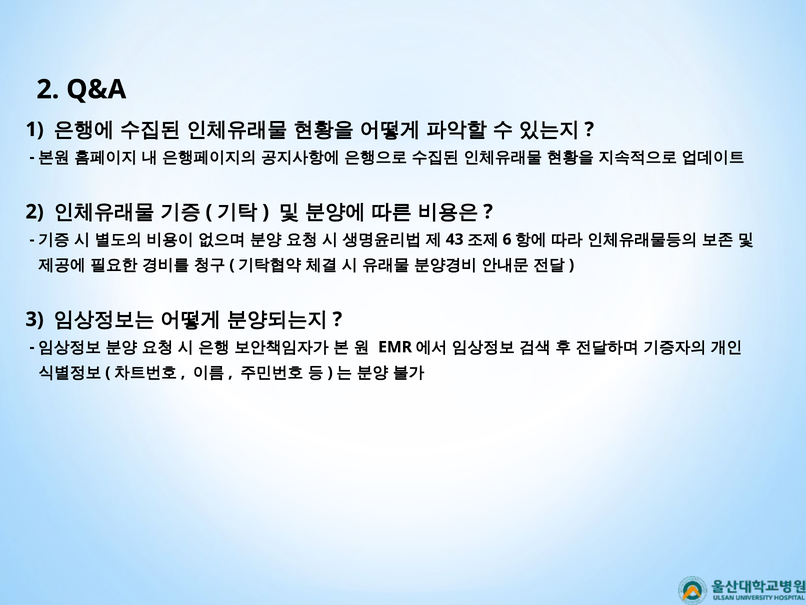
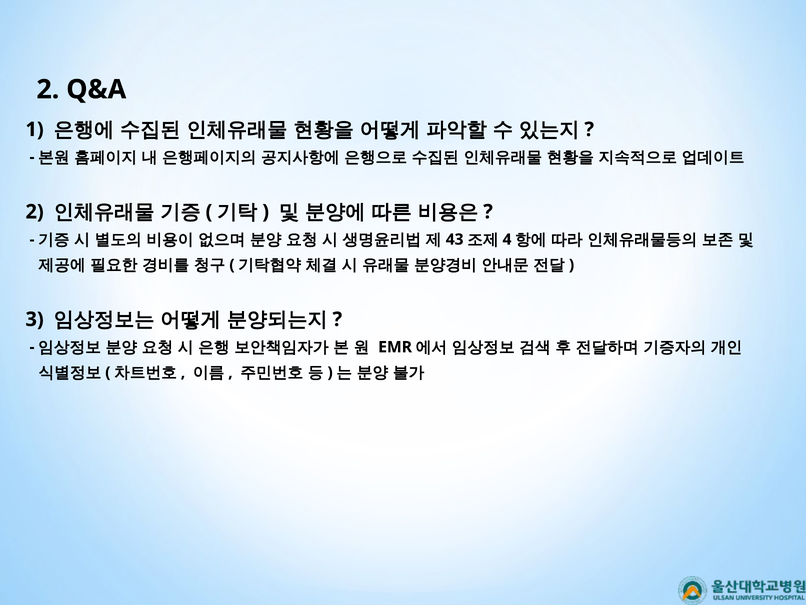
6: 6 -> 4
